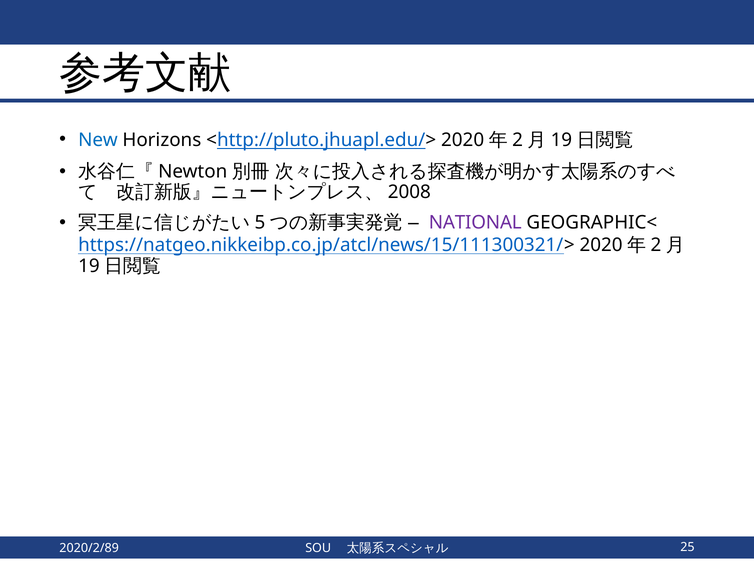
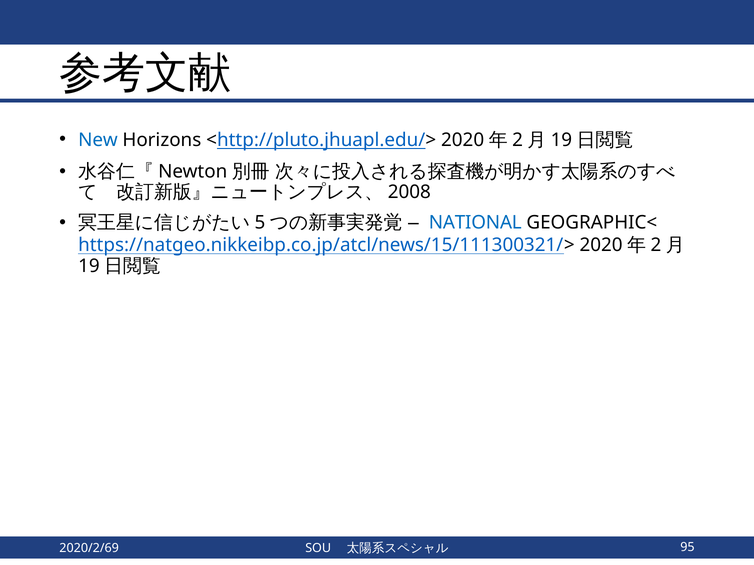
NATIONAL colour: purple -> blue
2020/2/89: 2020/2/89 -> 2020/2/69
25: 25 -> 95
